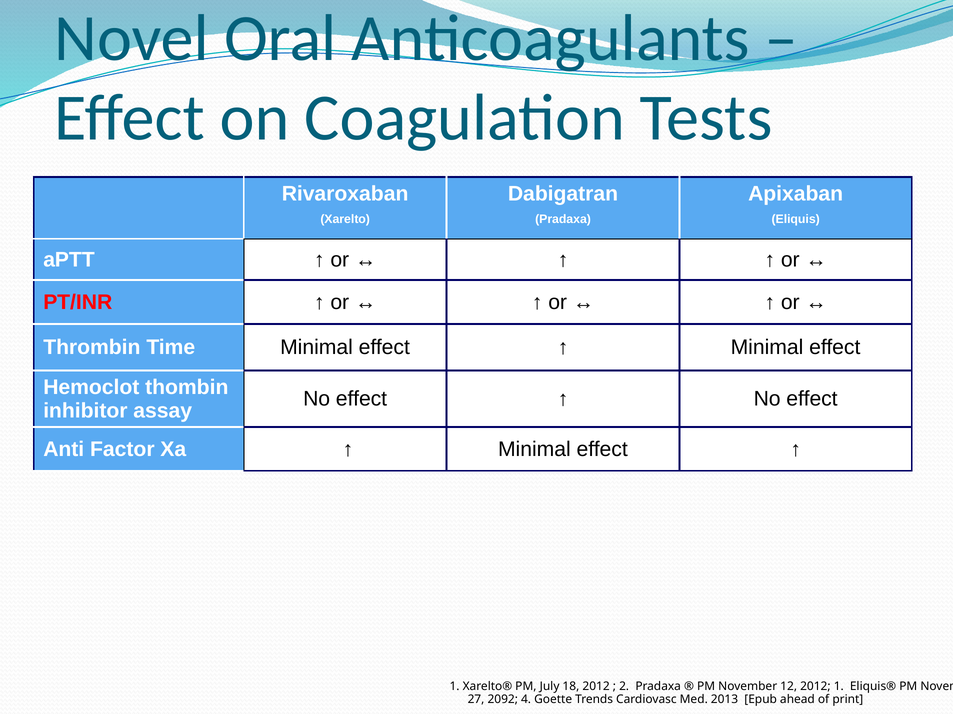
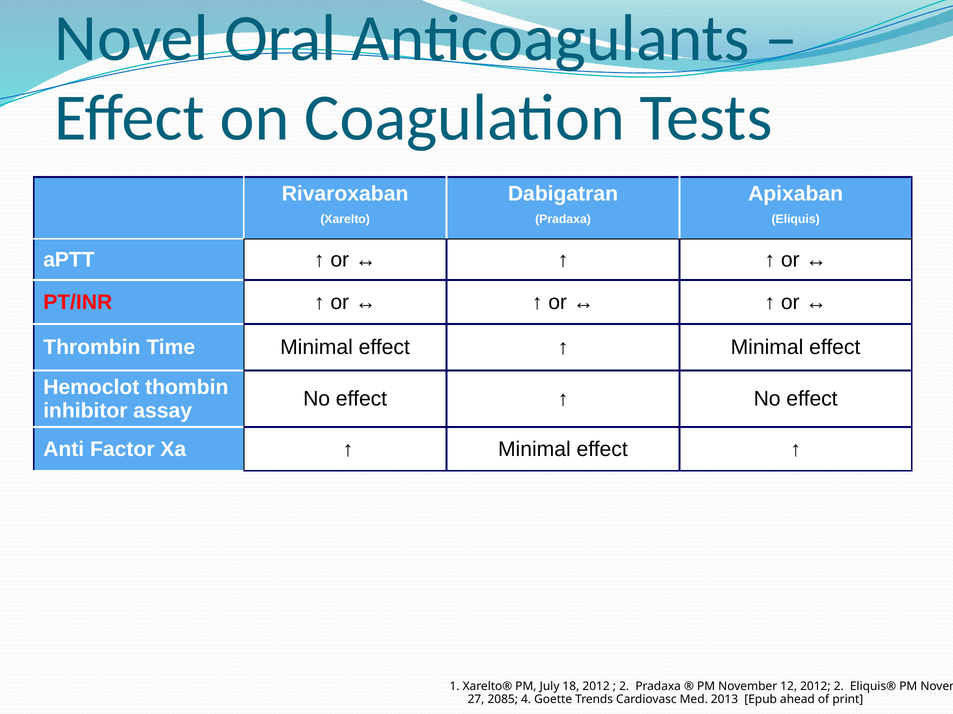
2012 1: 1 -> 2
2092: 2092 -> 2085
